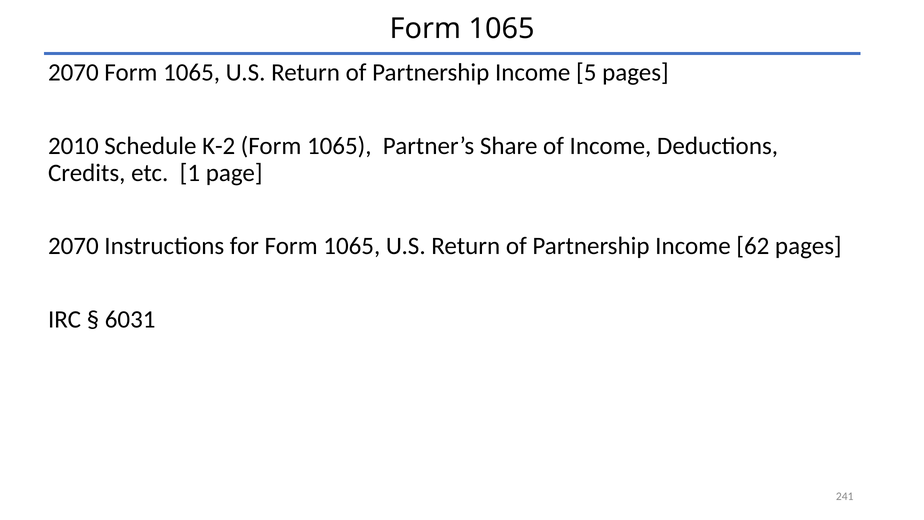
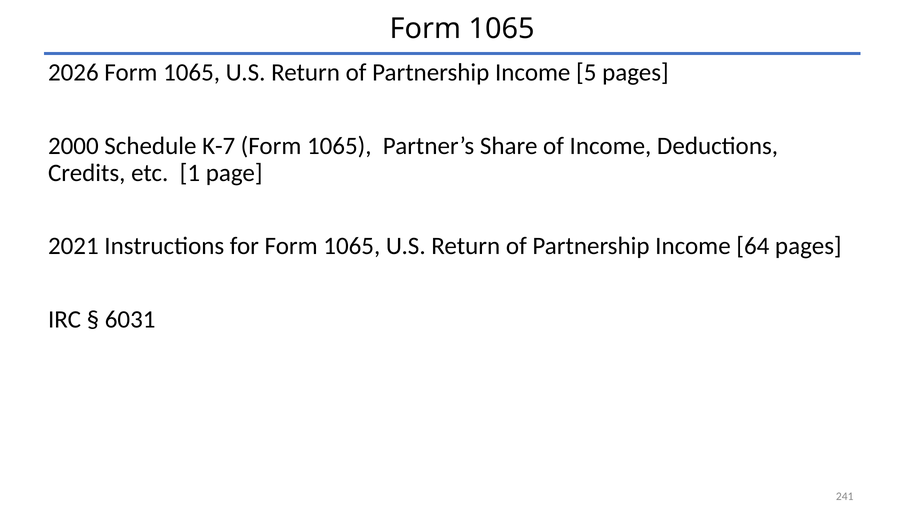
2070 at (73, 73): 2070 -> 2026
2010: 2010 -> 2000
K-2: K-2 -> K-7
2070 at (73, 246): 2070 -> 2021
62: 62 -> 64
